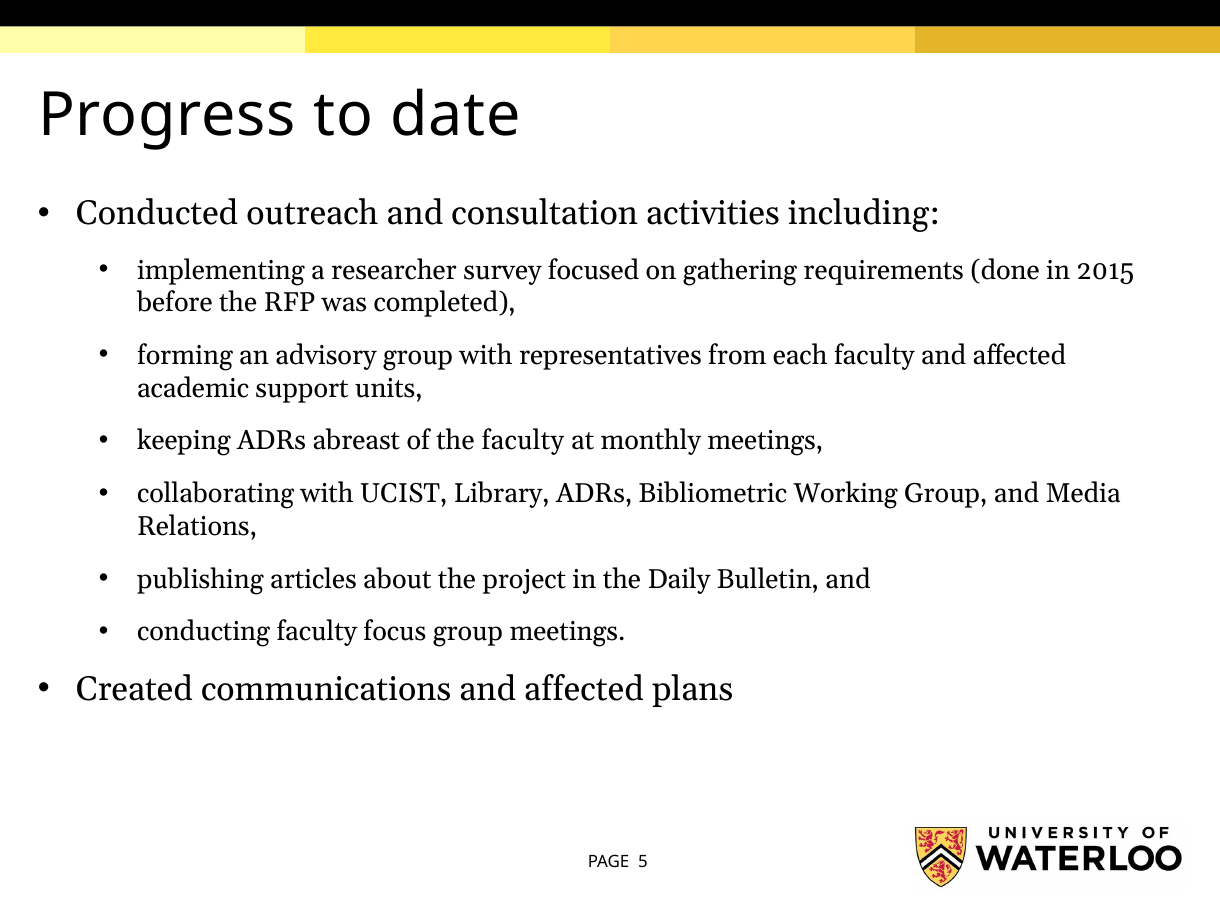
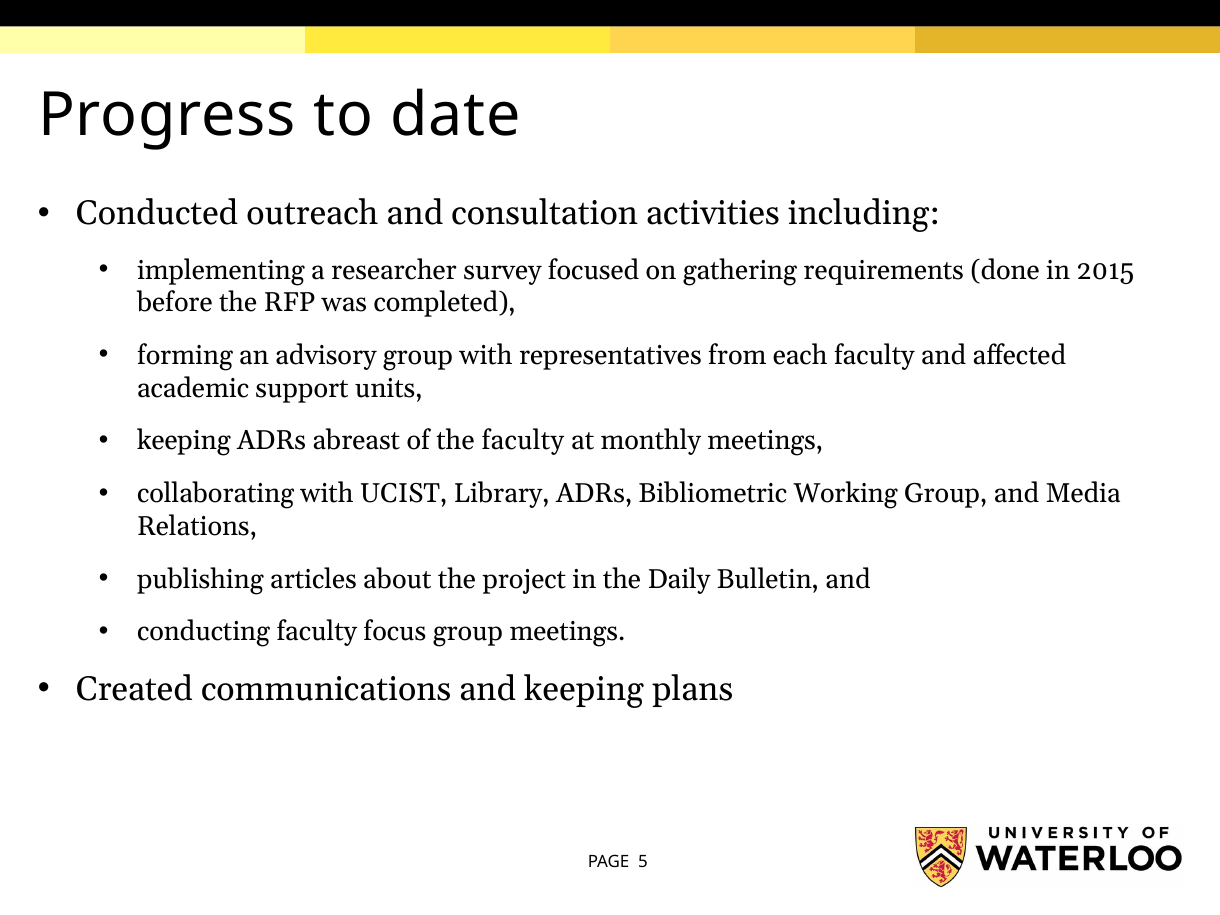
communications and affected: affected -> keeping
